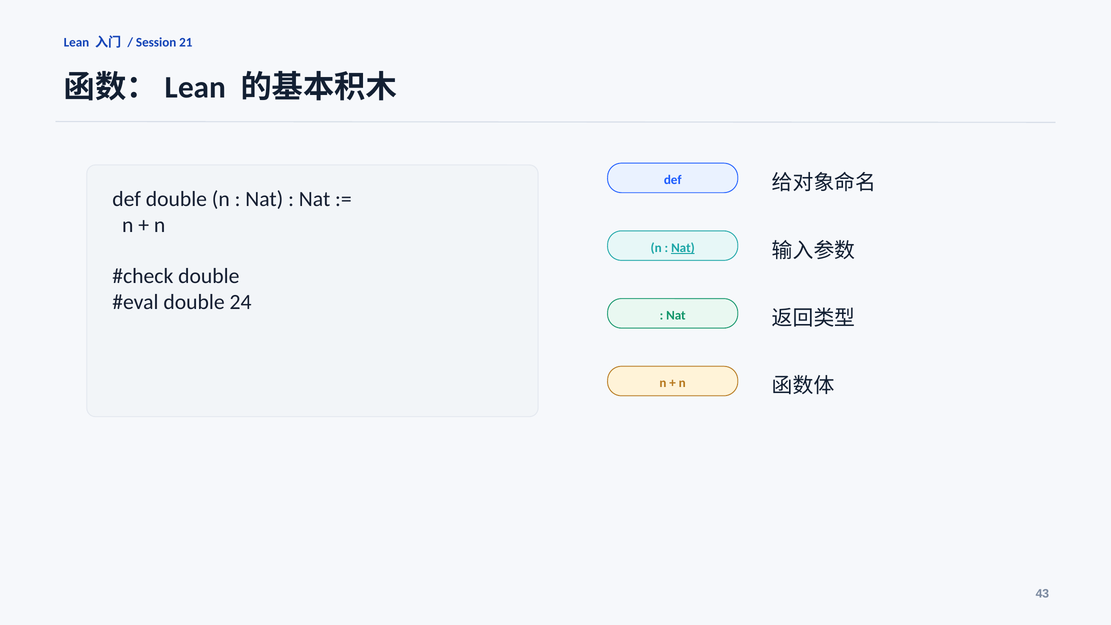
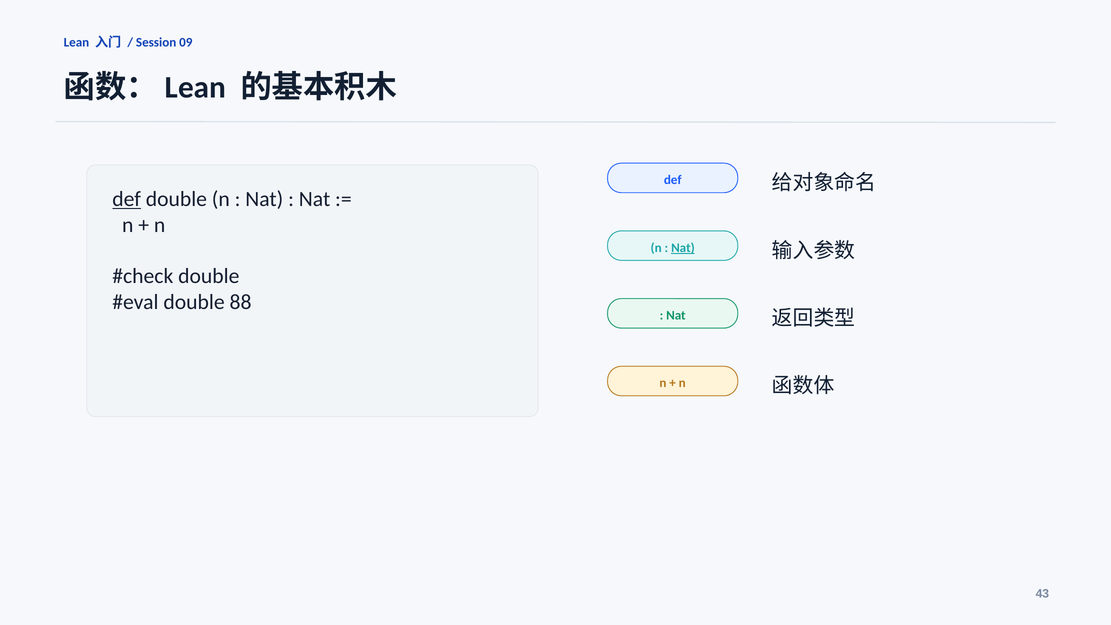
21: 21 -> 09
def at (127, 199) underline: none -> present
24: 24 -> 88
